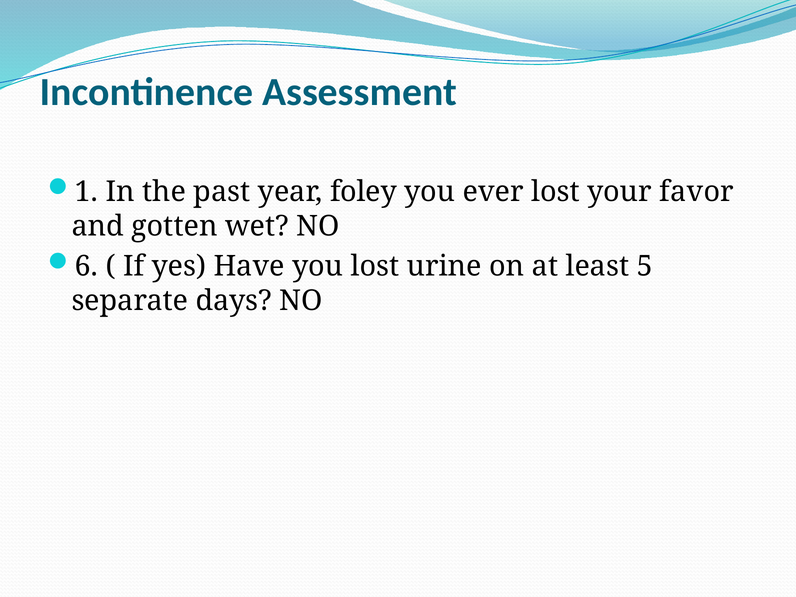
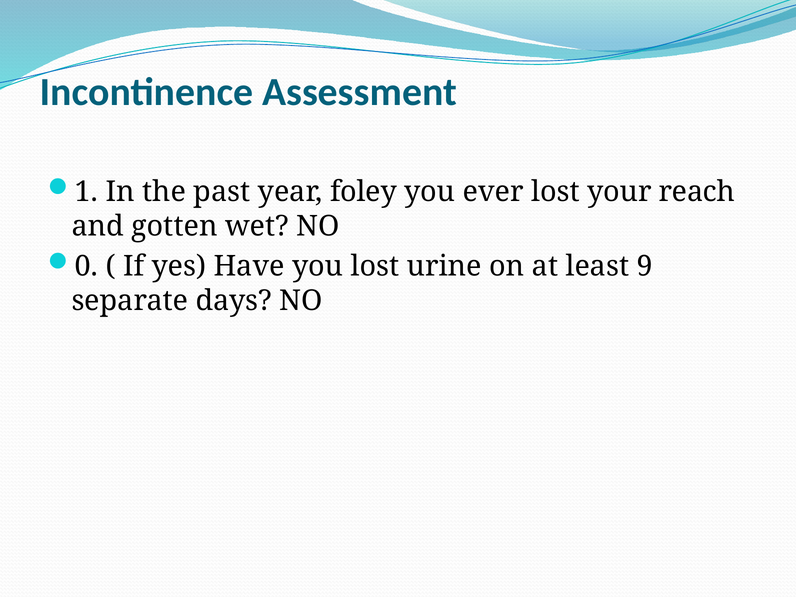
favor: favor -> reach
6: 6 -> 0
5: 5 -> 9
